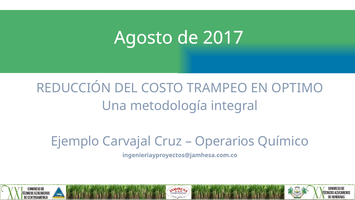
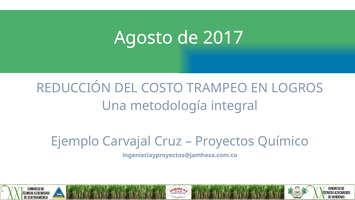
OPTIMO: OPTIMO -> LOGROS
Operarios: Operarios -> Proyectos
